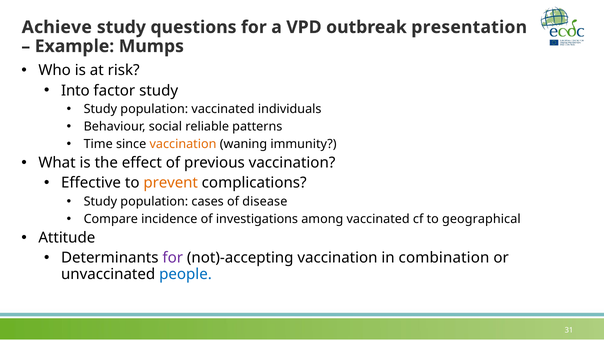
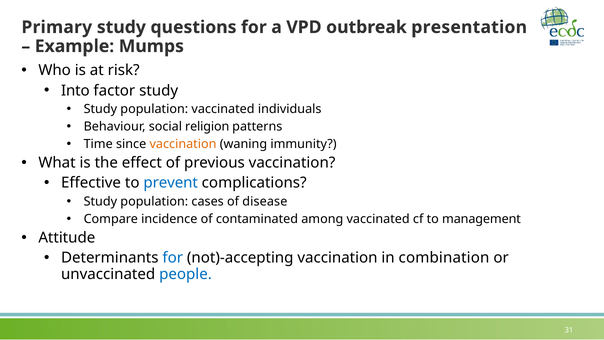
Achieve: Achieve -> Primary
reliable: reliable -> religion
prevent colour: orange -> blue
investigations: investigations -> contaminated
geographical: geographical -> management
for at (173, 258) colour: purple -> blue
